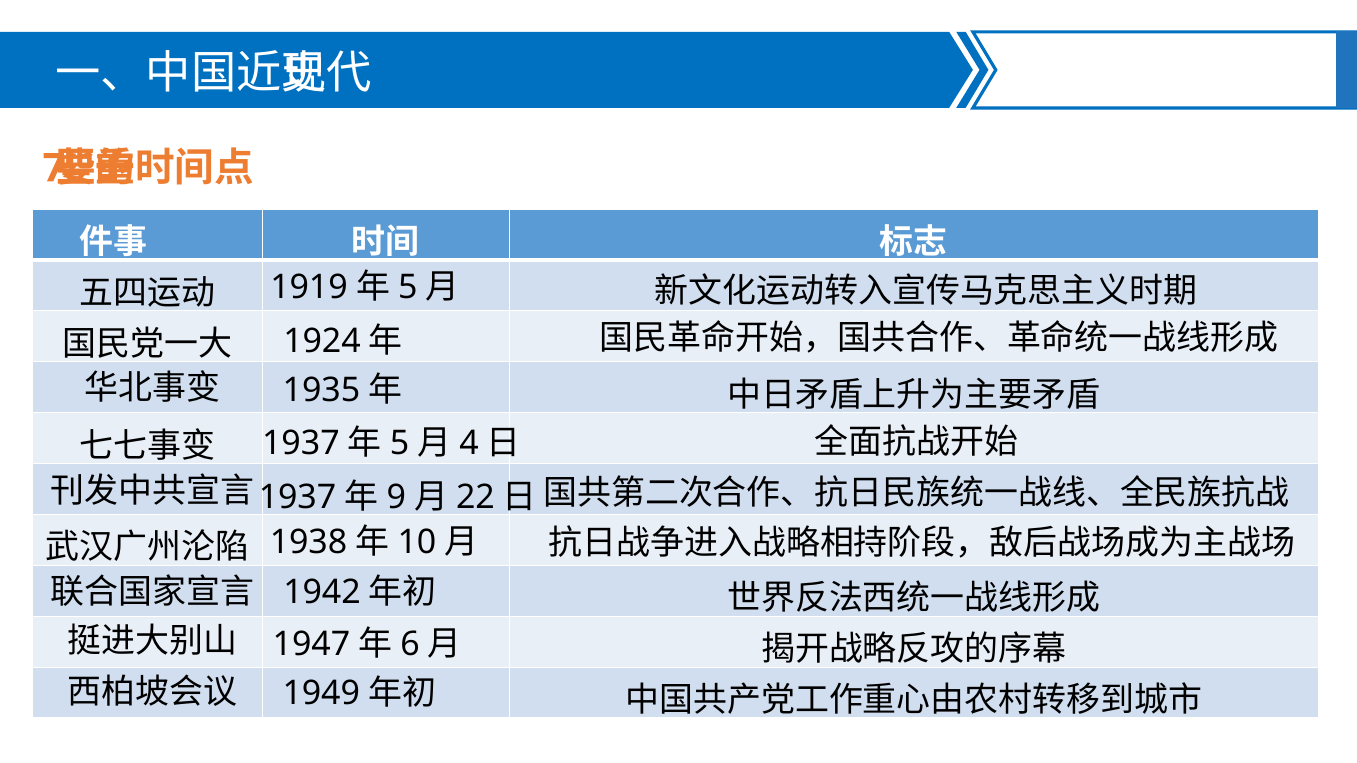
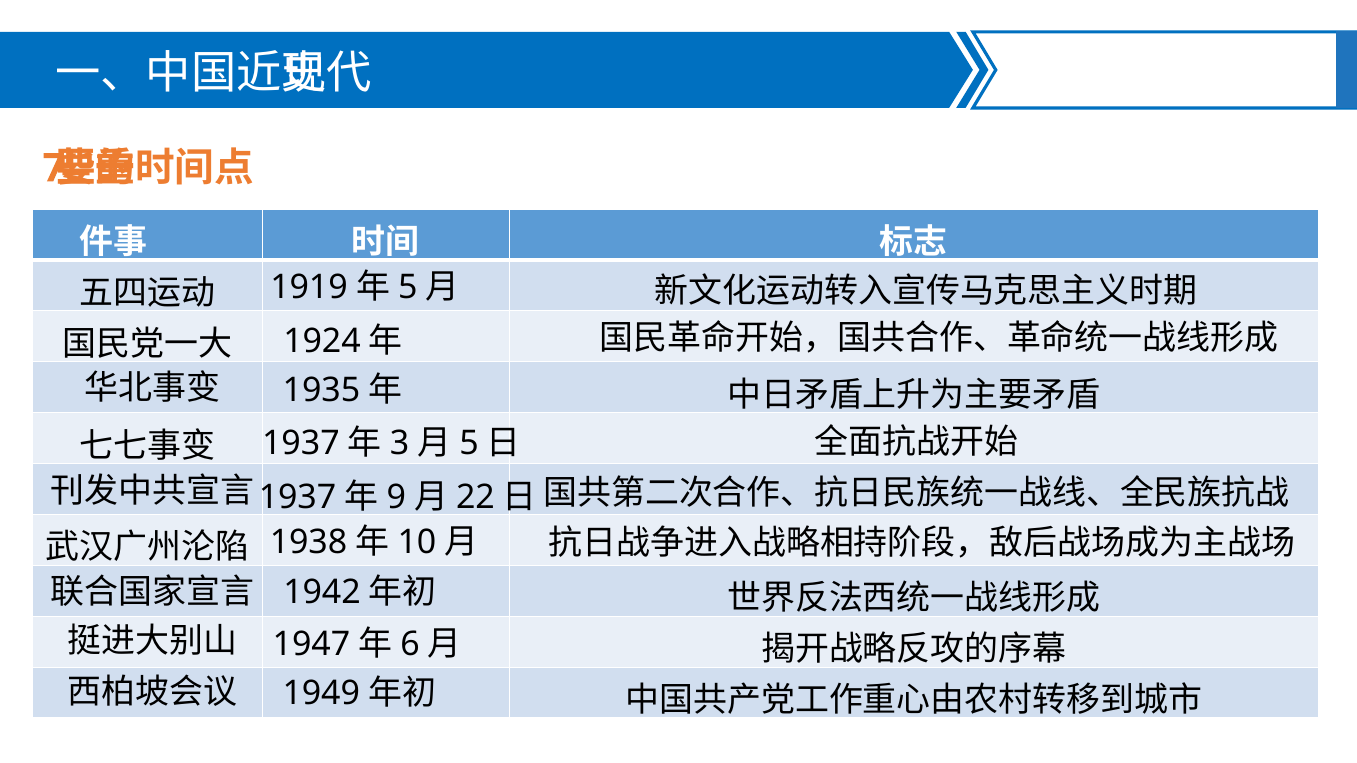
5 at (400, 444): 5 -> 3
4 at (469, 444): 4 -> 5
